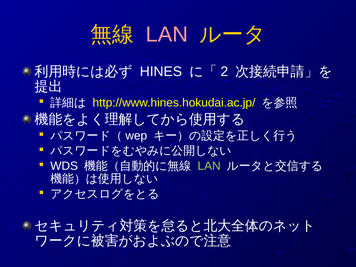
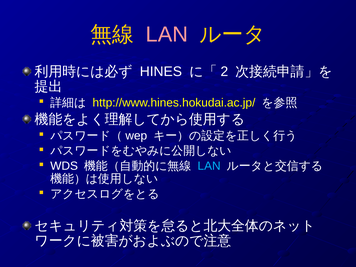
LAN at (209, 166) colour: light green -> light blue
